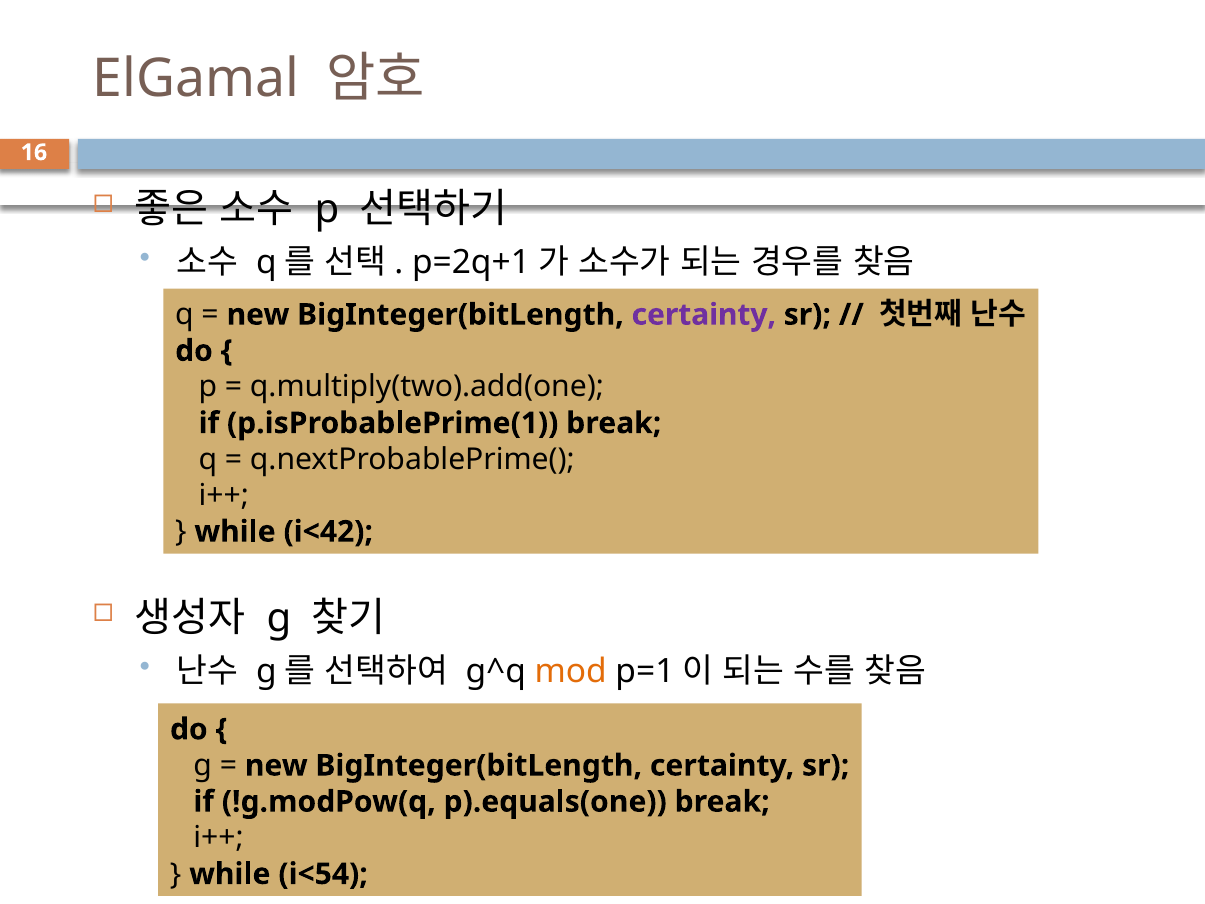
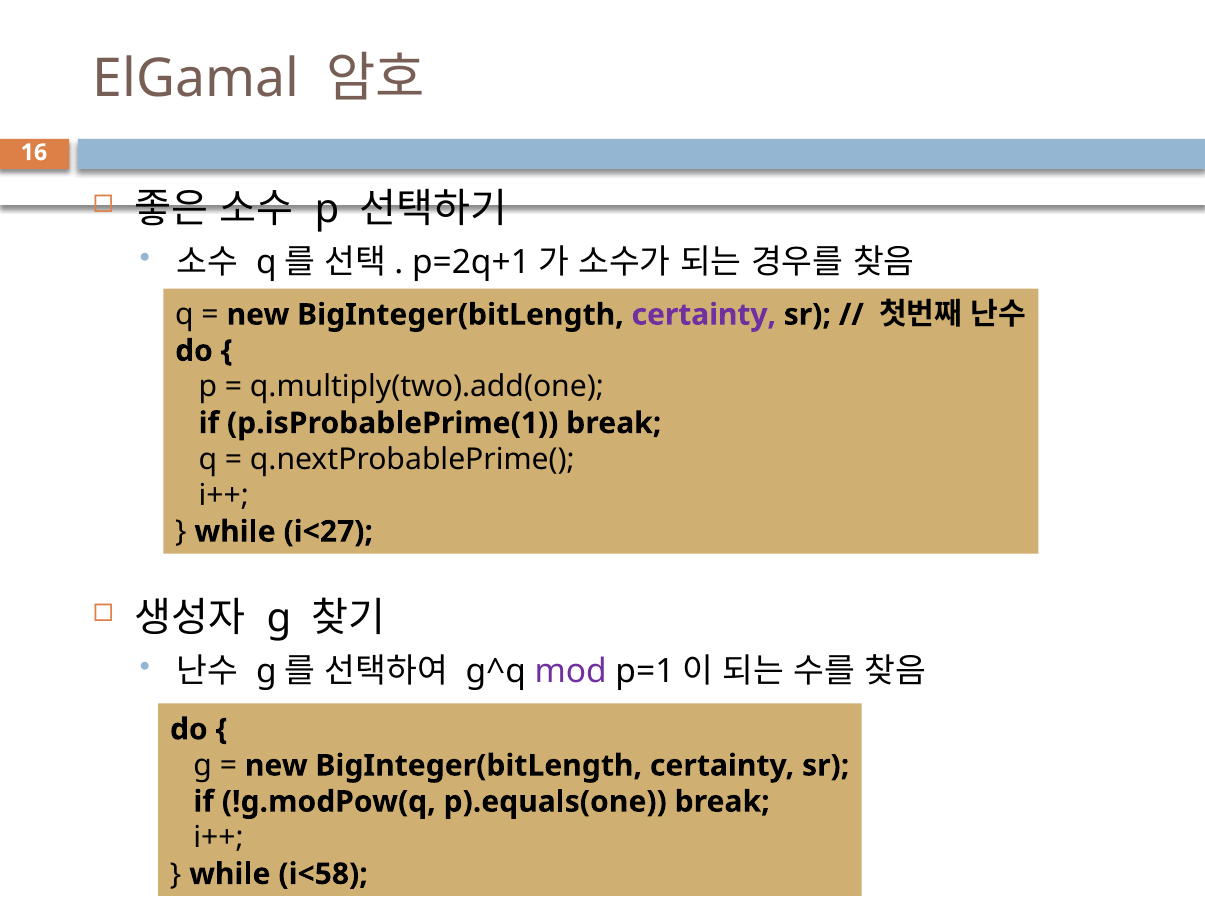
i<42: i<42 -> i<27
mod colour: orange -> purple
i<54: i<54 -> i<58
